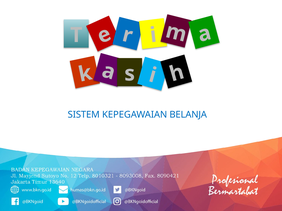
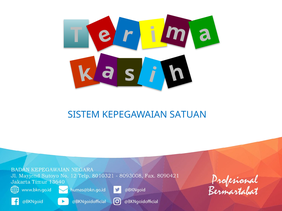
BELANJA: BELANJA -> SATUAN
